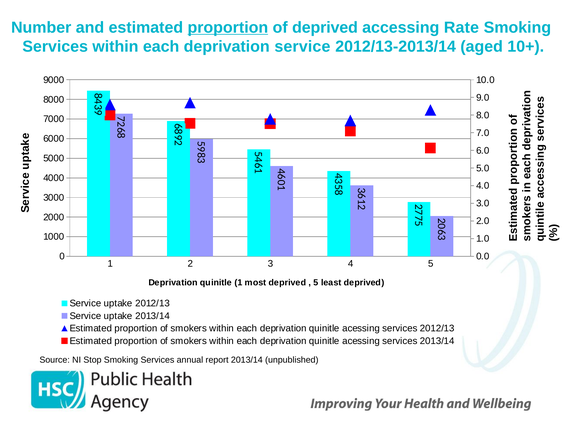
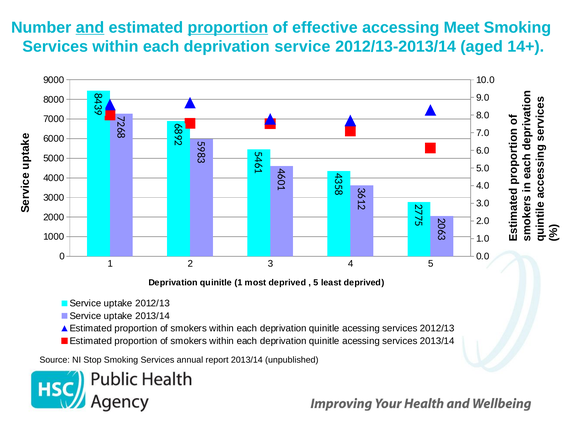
and underline: none -> present
of deprived: deprived -> effective
Rate: Rate -> Meet
10+: 10+ -> 14+
